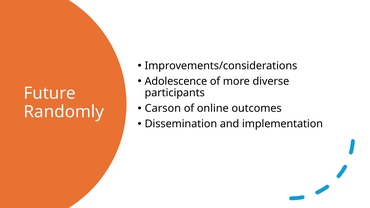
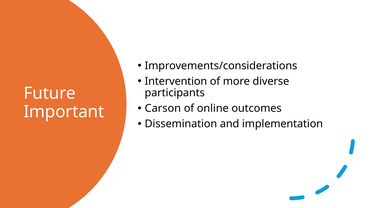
Adolescence: Adolescence -> Intervention
Randomly: Randomly -> Important
